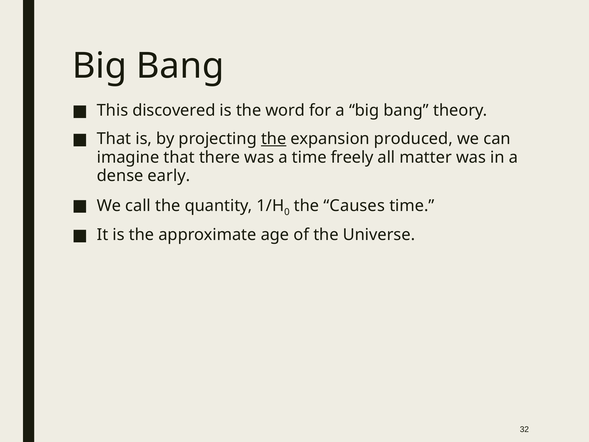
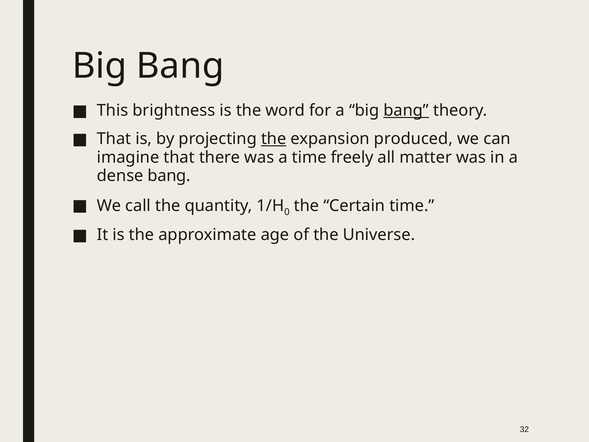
discovered: discovered -> brightness
bang at (406, 110) underline: none -> present
dense early: early -> bang
Causes: Causes -> Certain
